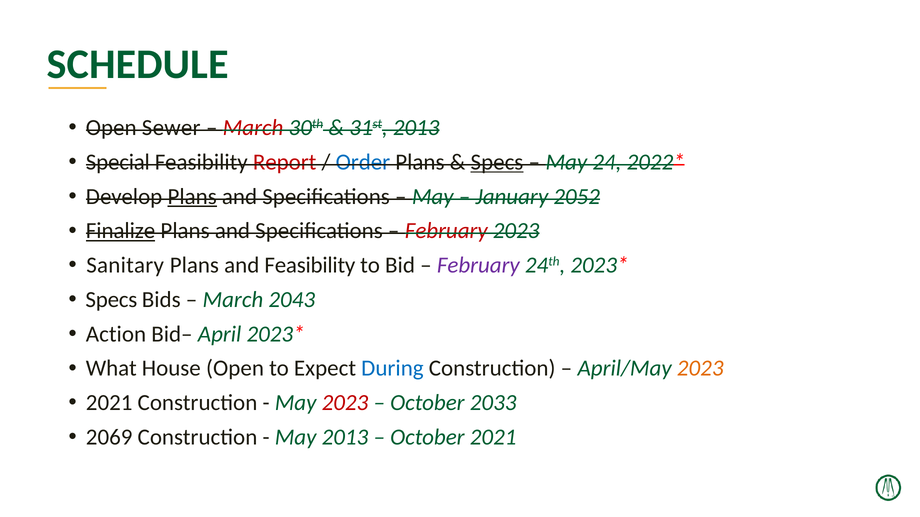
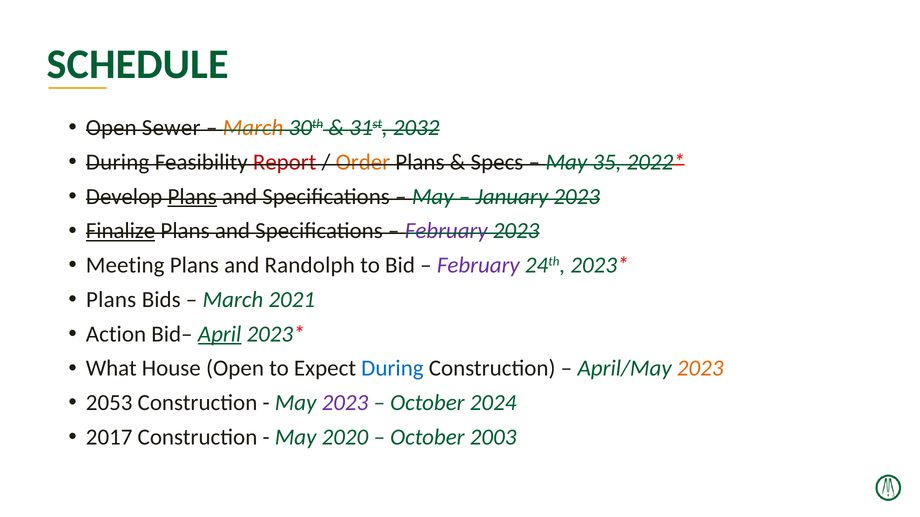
March at (253, 128) colour: red -> orange
31st 2013: 2013 -> 2032
Special at (118, 162): Special -> During
Order colour: blue -> orange
Specs at (497, 162) underline: present -> none
24: 24 -> 35
January 2052: 2052 -> 2023
February at (446, 231) colour: red -> purple
Sanitary: Sanitary -> Meeting
and Feasibility: Feasibility -> Randolph
Specs at (111, 300): Specs -> Plans
2043: 2043 -> 2021
April underline: none -> present
2021 at (109, 403): 2021 -> 2053
2023 at (345, 403) colour: red -> purple
2033: 2033 -> 2024
2069: 2069 -> 2017
May 2013: 2013 -> 2020
October 2021: 2021 -> 2003
